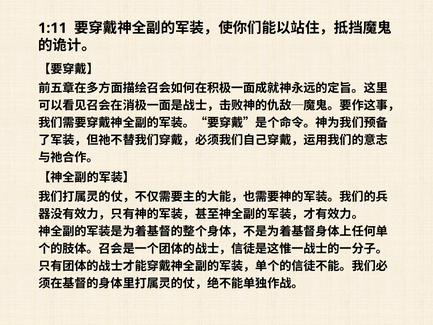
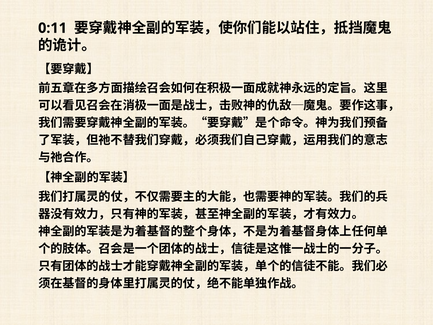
1:11: 1:11 -> 0:11
